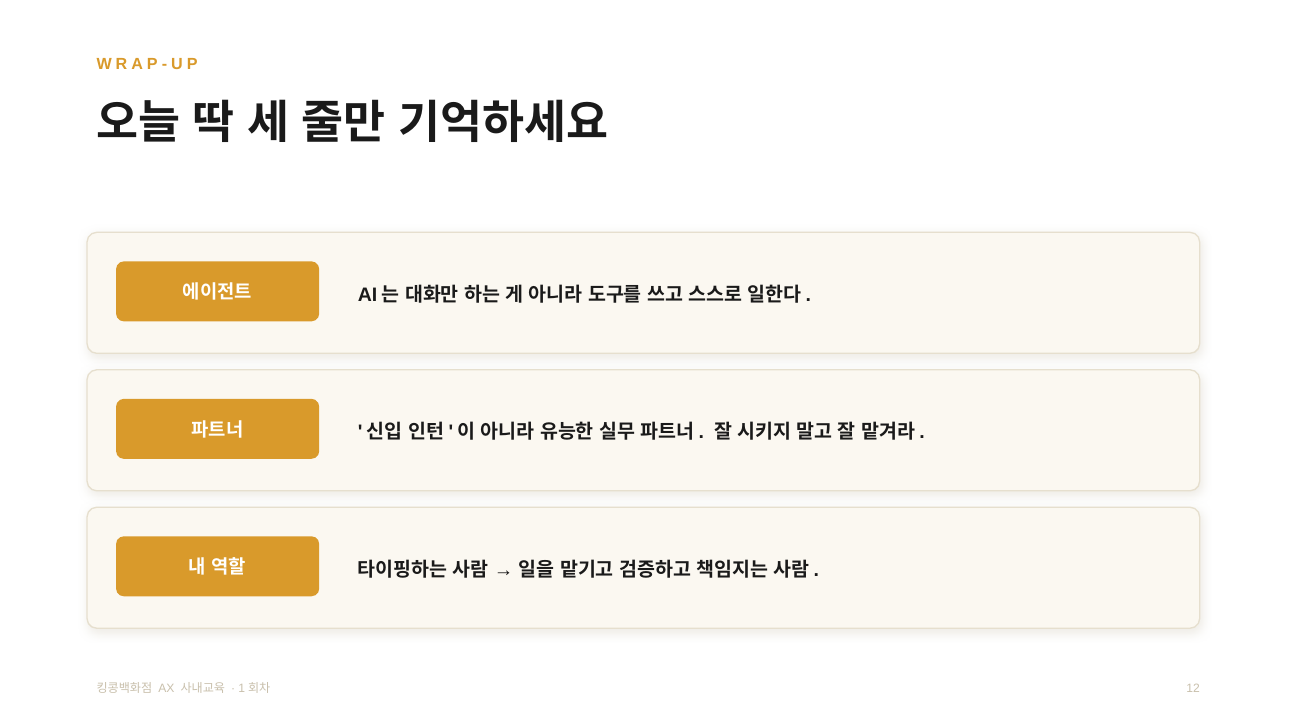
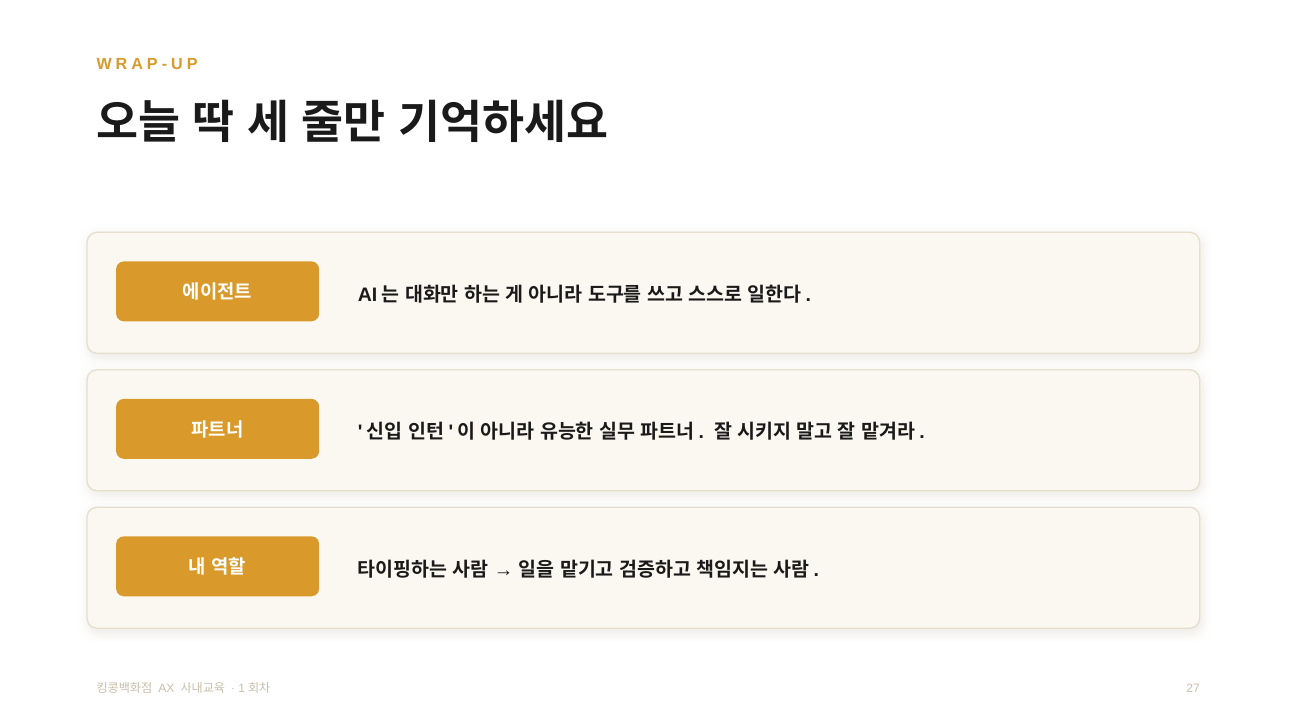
12: 12 -> 27
